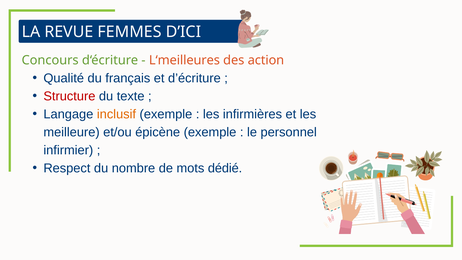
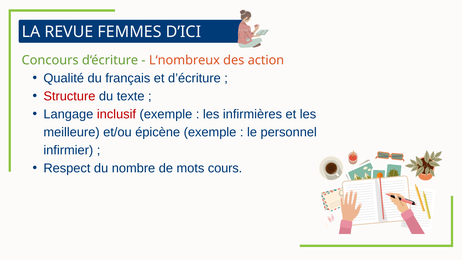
L‘meilleures: L‘meilleures -> L‘nombreux
inclusif colour: orange -> red
dédié: dédié -> cours
